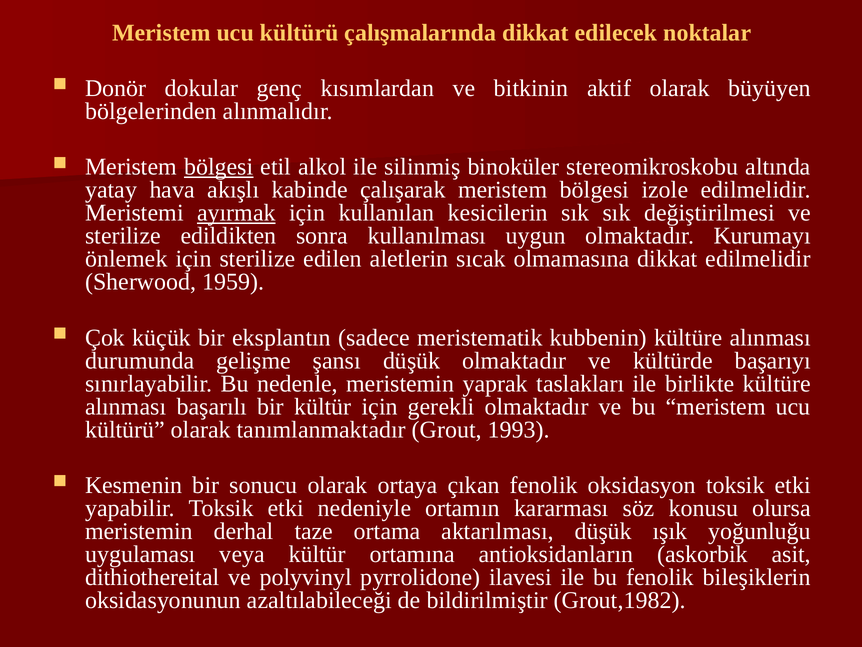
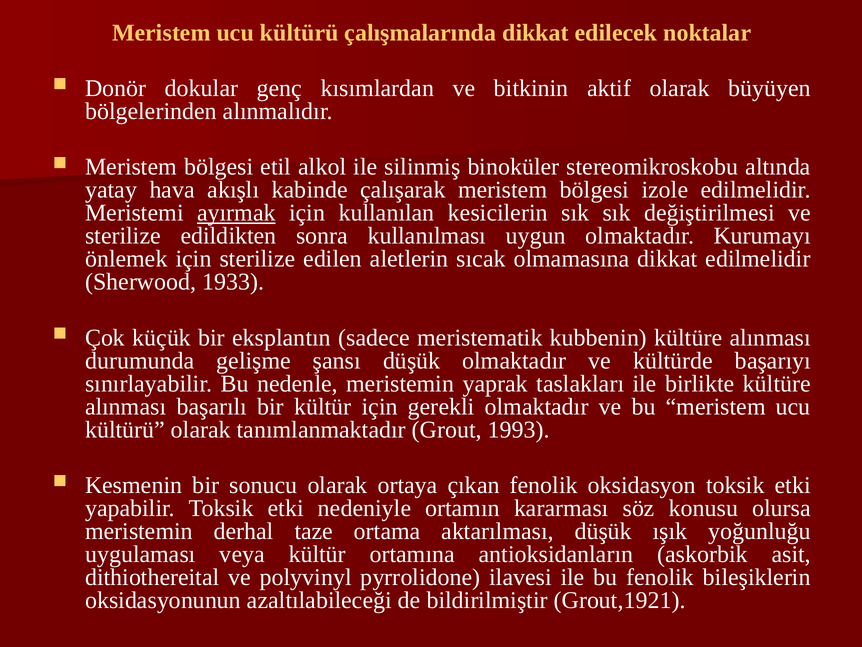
bölgesi at (219, 167) underline: present -> none
1959: 1959 -> 1933
Grout,1982: Grout,1982 -> Grout,1921
